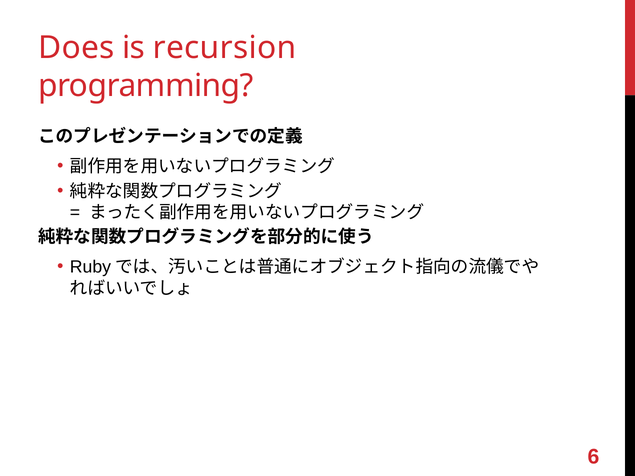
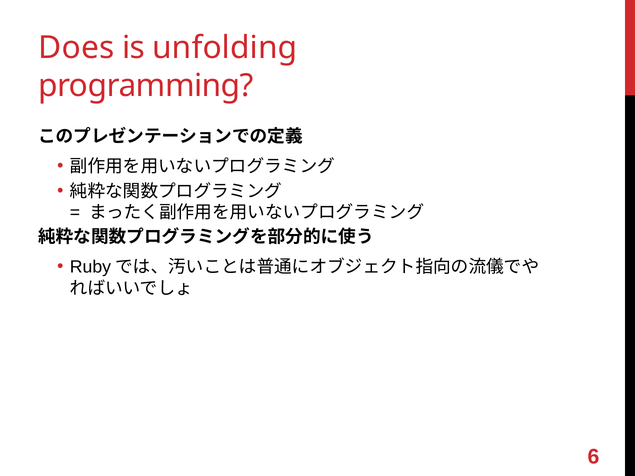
recursion: recursion -> unfolding
